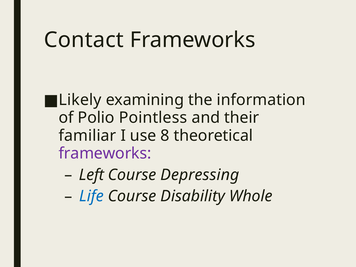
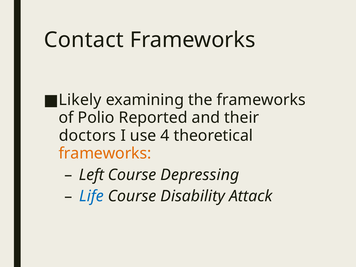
the information: information -> frameworks
Pointless: Pointless -> Reported
familiar: familiar -> doctors
8: 8 -> 4
frameworks at (105, 153) colour: purple -> orange
Whole: Whole -> Attack
